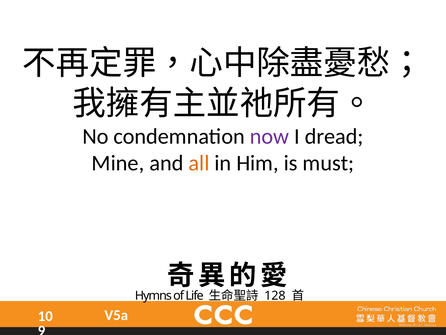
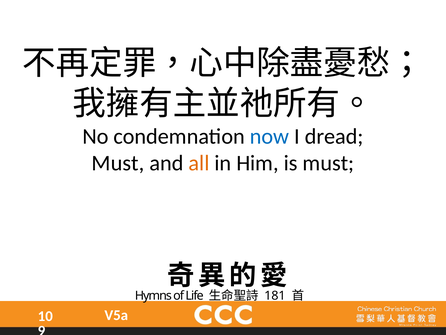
now colour: purple -> blue
Mine at (118, 163): Mine -> Must
128: 128 -> 181
